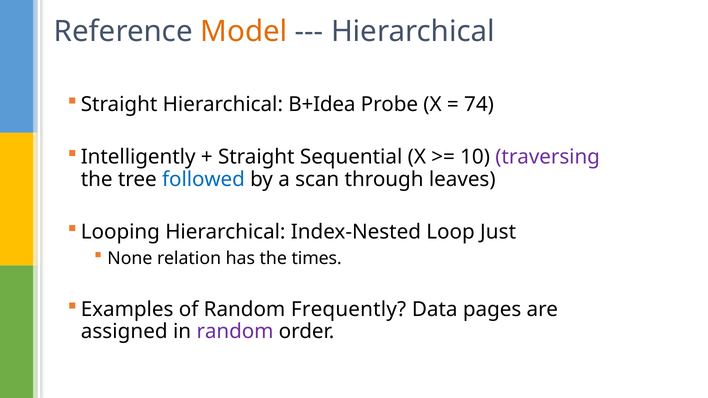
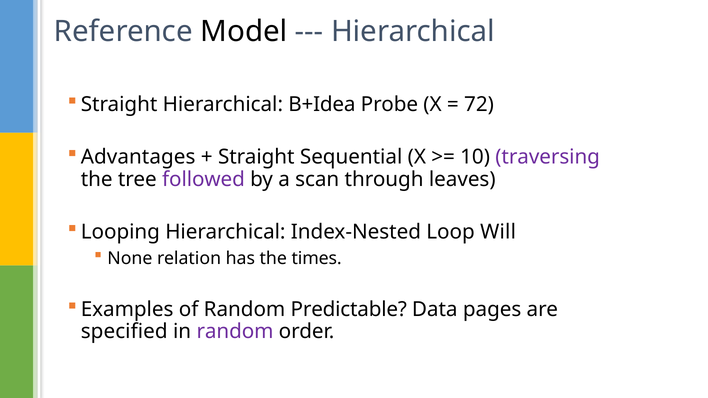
Model colour: orange -> black
74: 74 -> 72
Intelligently: Intelligently -> Advantages
followed colour: blue -> purple
Just: Just -> Will
Frequently: Frequently -> Predictable
assigned: assigned -> specified
